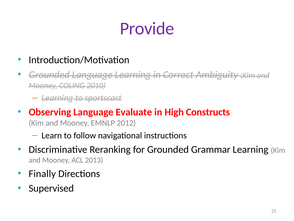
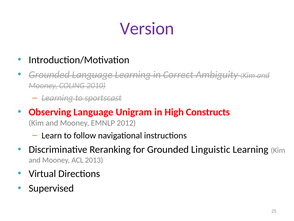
Provide: Provide -> Version
Evaluate: Evaluate -> Unigram
Grammar: Grammar -> Linguistic
Finally: Finally -> Virtual
